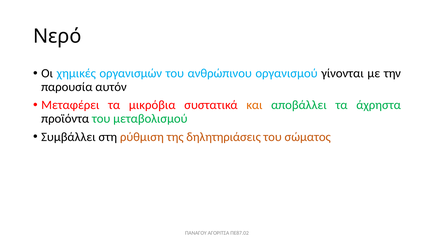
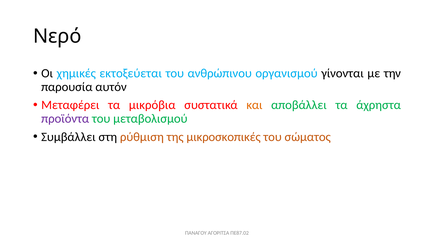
οργανισμών: οργανισμών -> εκτοξεύεται
προϊόντα colour: black -> purple
δηλητηριάσεις: δηλητηριάσεις -> μικροσκοπικές
